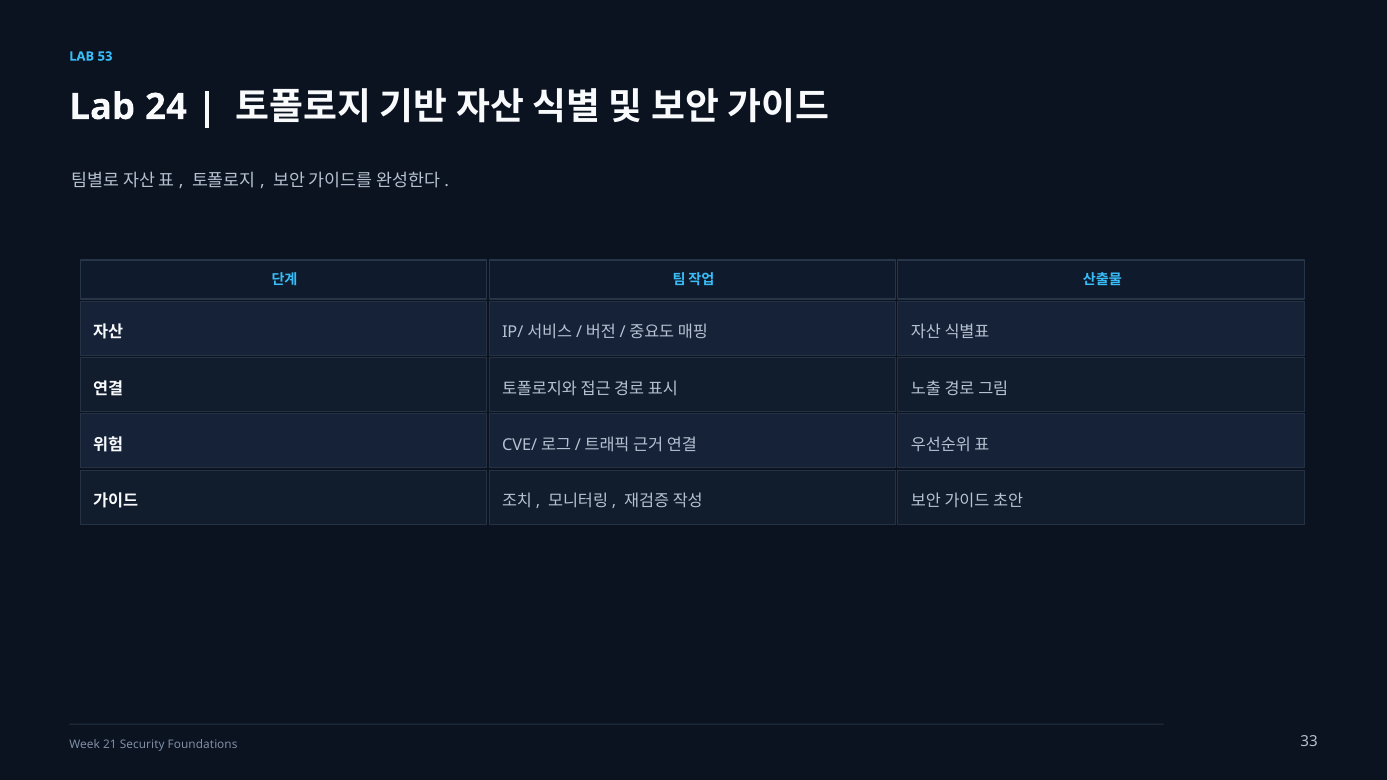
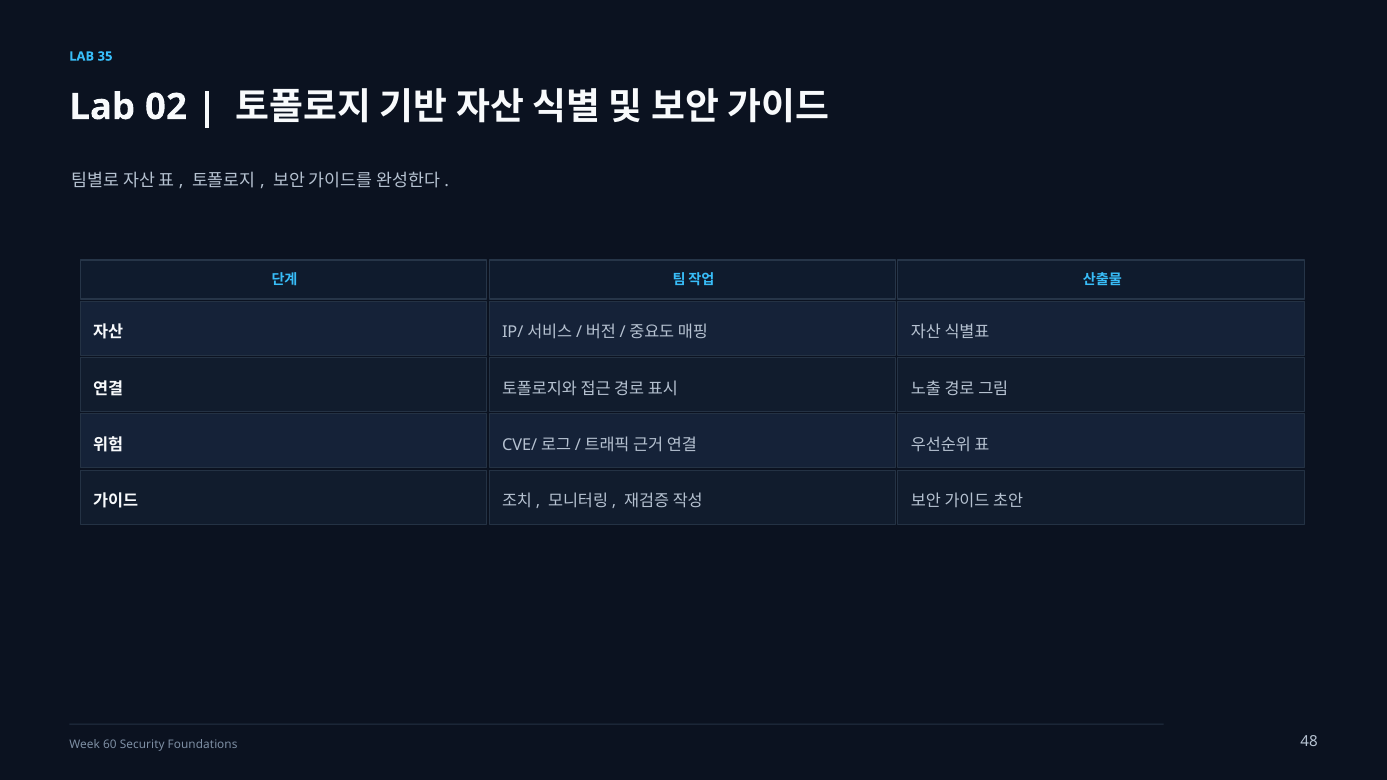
53: 53 -> 35
24: 24 -> 02
21: 21 -> 60
33: 33 -> 48
